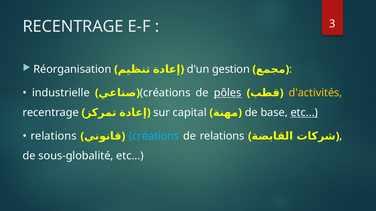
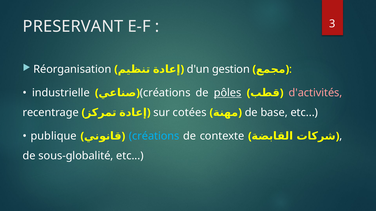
RECENTRAGE at (73, 26): RECENTRAGE -> PRESERVANT
d'activités colour: yellow -> pink
capital: capital -> cotées
etc at (304, 113) underline: present -> none
relations at (54, 136): relations -> publique
de relations: relations -> contexte
